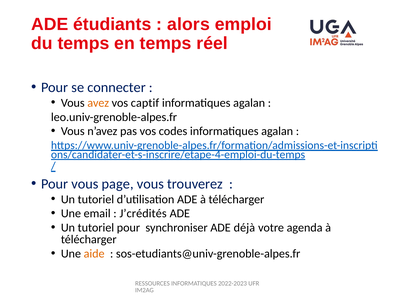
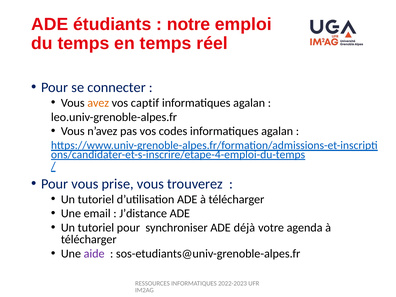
alors: alors -> notre
page: page -> prise
J’crédités: J’crédités -> J’distance
aide colour: orange -> purple
